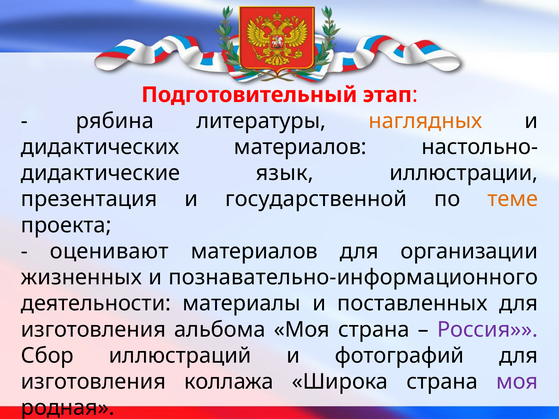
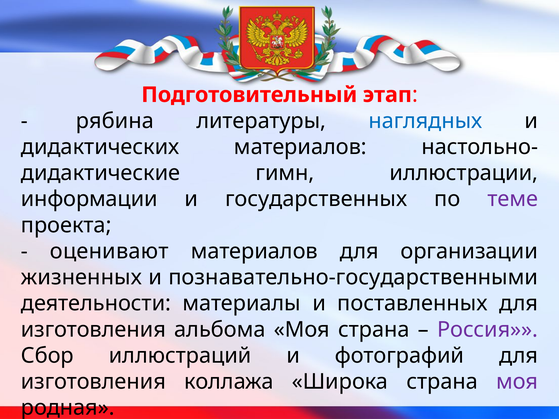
наглядных colour: orange -> blue
язык: язык -> гимн
презентация: презентация -> информации
государственной: государственной -> государственных
теме colour: orange -> purple
познавательно-информационного: познавательно-информационного -> познавательно-государственными
